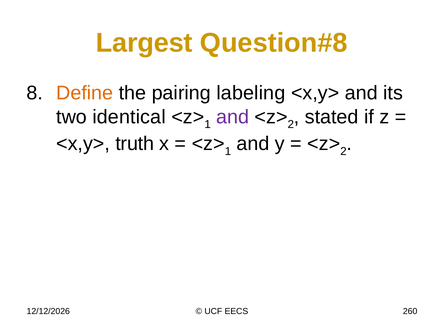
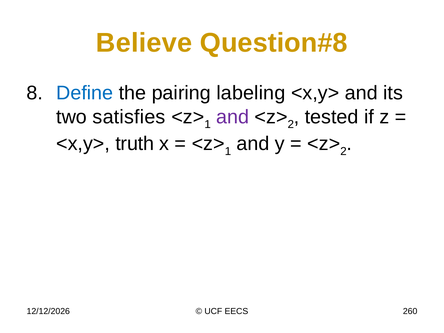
Largest: Largest -> Believe
Define colour: orange -> blue
identical: identical -> satisfies
stated: stated -> tested
